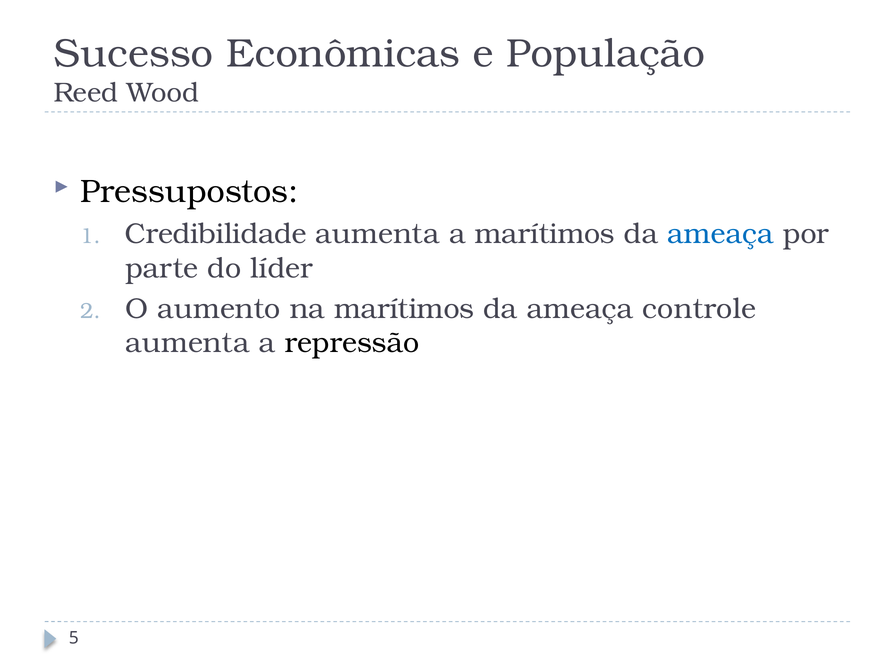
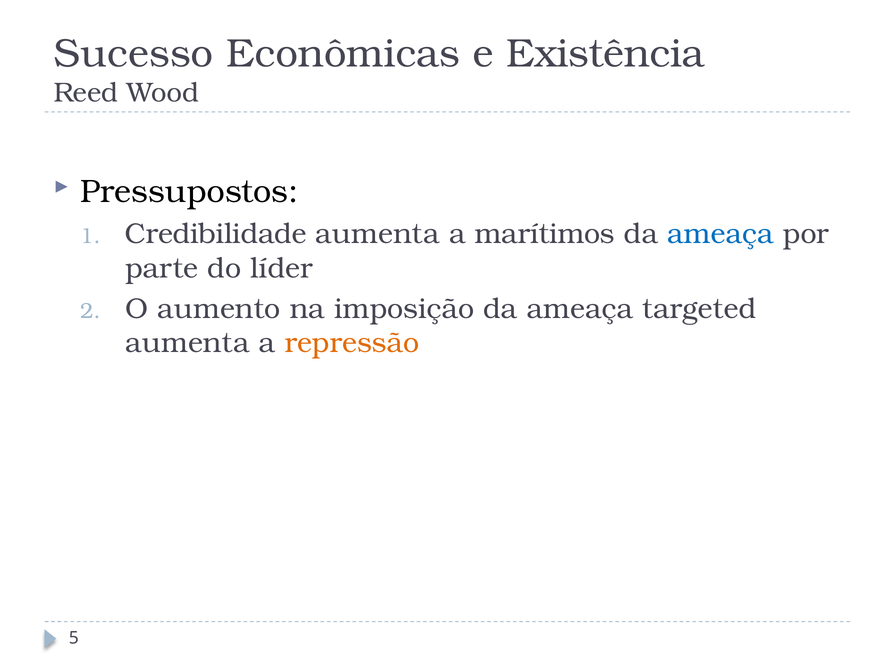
População: População -> Existência
na marítimos: marítimos -> imposição
controle: controle -> targeted
repressão colour: black -> orange
